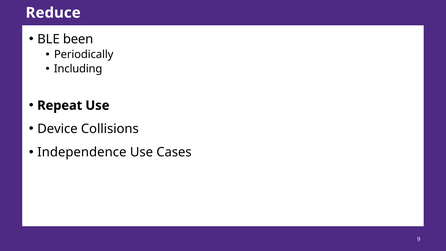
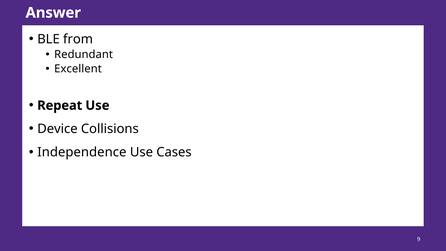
Reduce: Reduce -> Answer
been: been -> from
Periodically: Periodically -> Redundant
Including: Including -> Excellent
